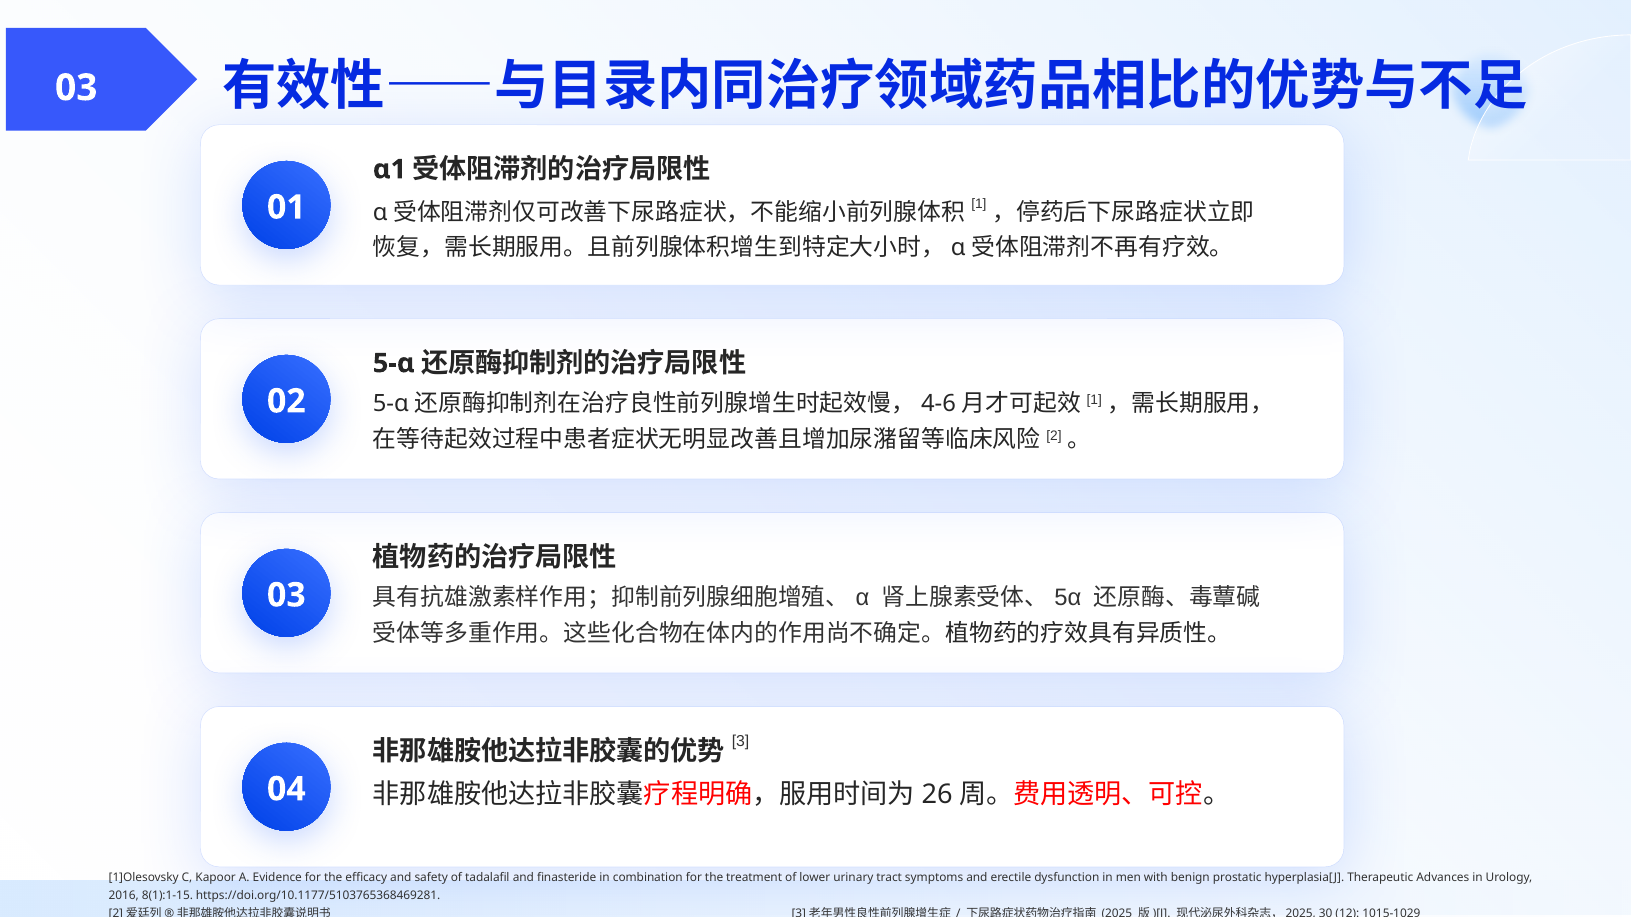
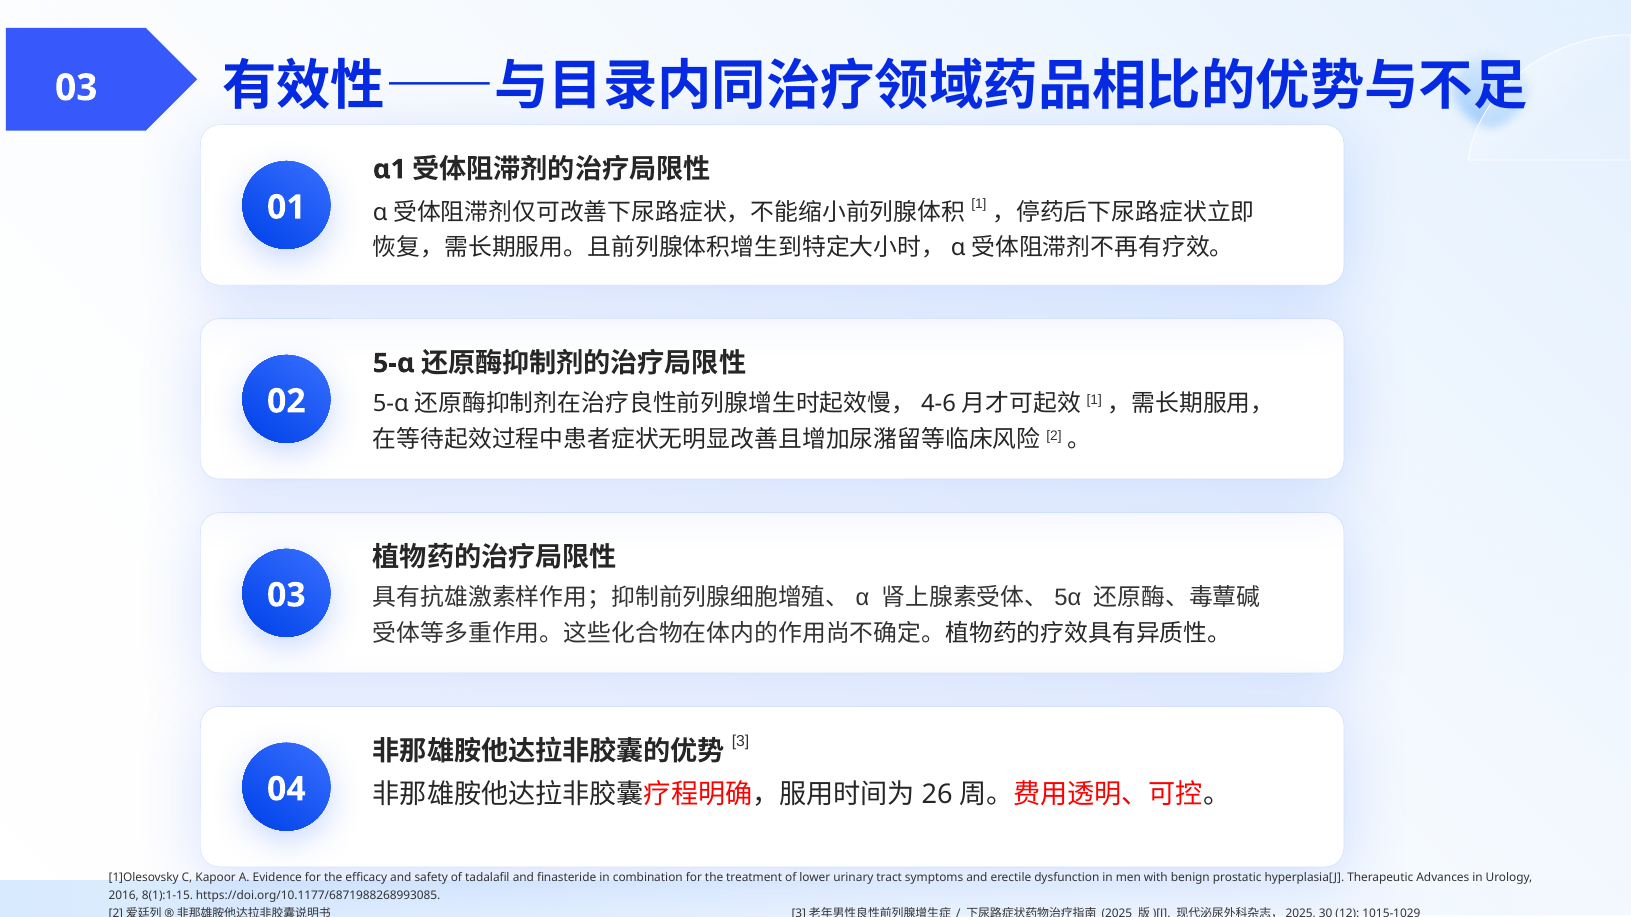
https://doi.org/10.1177/5103765368469281: https://doi.org/10.1177/5103765368469281 -> https://doi.org/10.1177/6871988268993085
